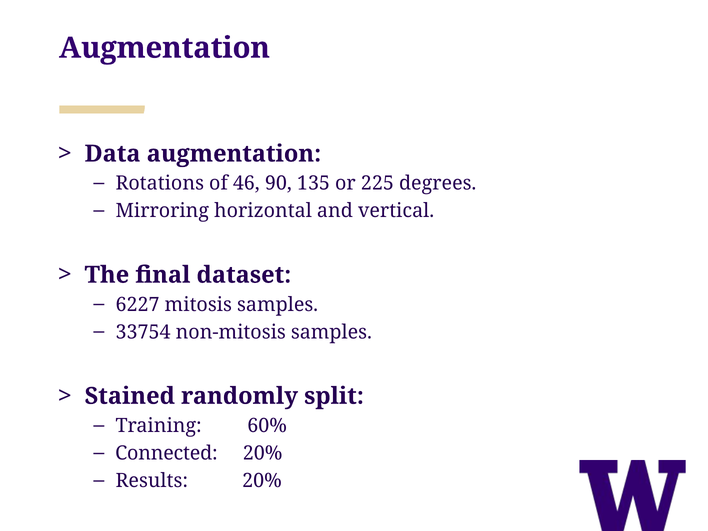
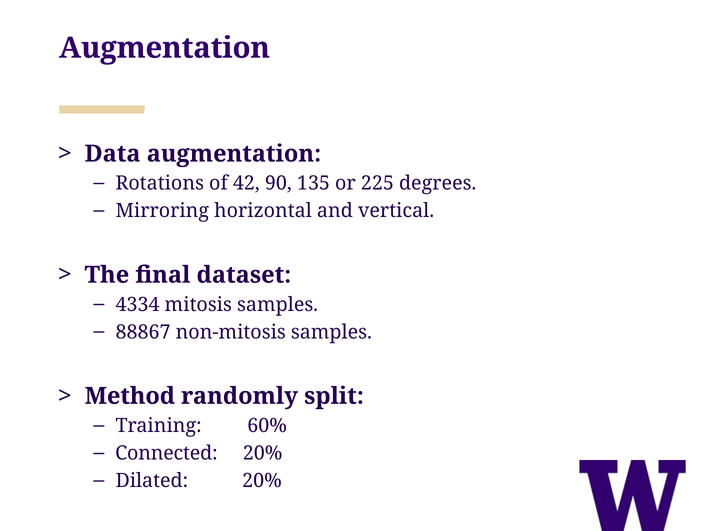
46: 46 -> 42
6227: 6227 -> 4334
33754: 33754 -> 88867
Stained: Stained -> Method
Results: Results -> Dilated
